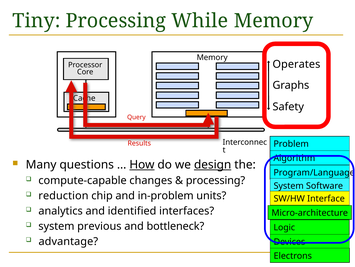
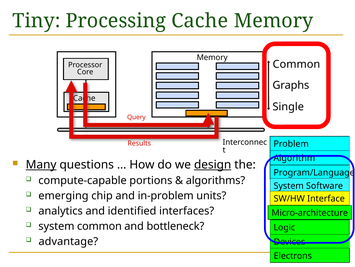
Processing While: While -> Cache
Operates at (296, 64): Operates -> Common
Safety: Safety -> Single
Many underline: none -> present
How underline: present -> none
changes: changes -> portions
processing at (215, 180): processing -> algorithms
reduction: reduction -> emerging
system previous: previous -> common
